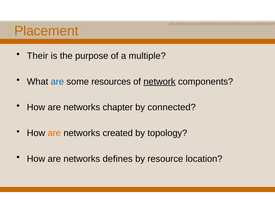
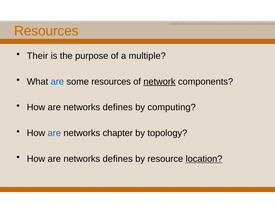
Placement at (46, 31): Placement -> Resources
chapter at (118, 107): chapter -> defines
connected: connected -> computing
are at (54, 133) colour: orange -> blue
created: created -> chapter
location underline: none -> present
